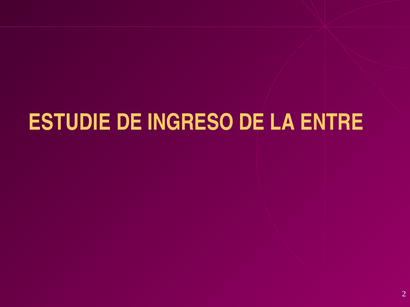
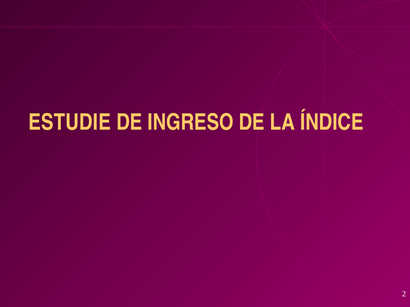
ENTRE: ENTRE -> ÍNDICE
